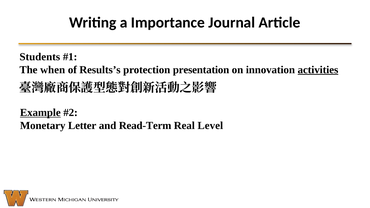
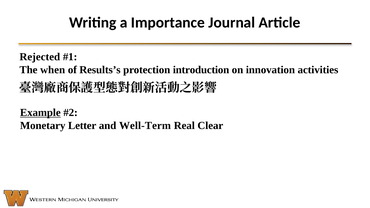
Students: Students -> Rejected
presentation: presentation -> introduction
activities underline: present -> none
Read-Term: Read-Term -> Well-Term
Level: Level -> Clear
